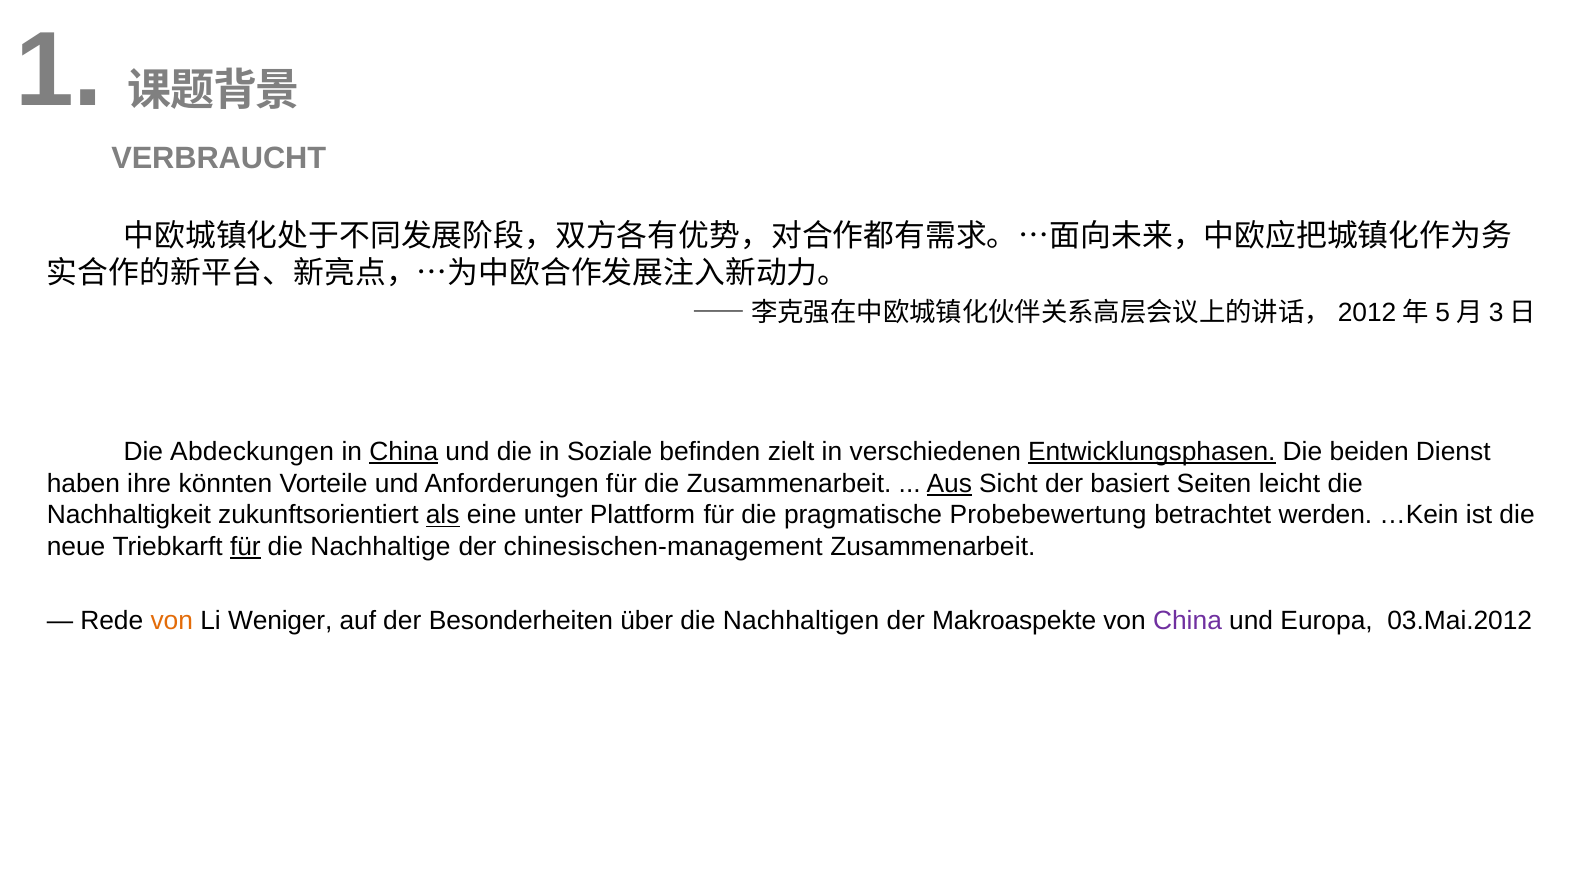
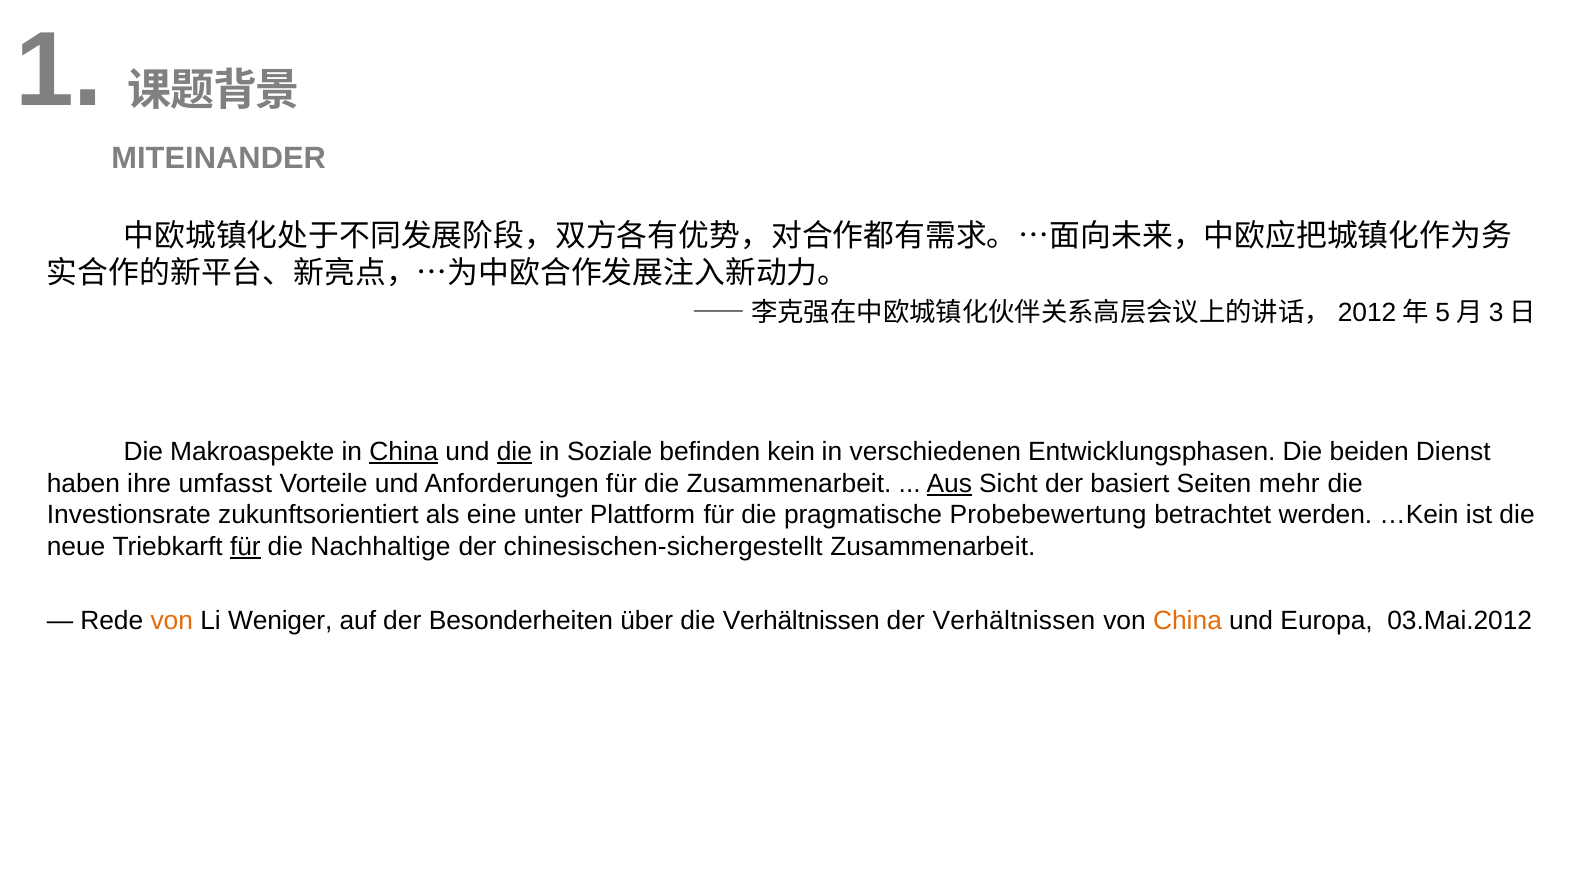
VERBRAUCHT: VERBRAUCHT -> MITEINANDER
Abdeckungen: Abdeckungen -> Makroaspekte
die at (514, 452) underline: none -> present
zielt: zielt -> kein
Entwicklungsphasen underline: present -> none
könnten: könnten -> umfasst
leicht: leicht -> mehr
Nachhaltigkeit: Nachhaltigkeit -> Investionsrate
als underline: present -> none
chinesischen-management: chinesischen-management -> chinesischen-sichergestellt
die Nachhaltigen: Nachhaltigen -> Verhältnissen
der Makroaspekte: Makroaspekte -> Verhältnissen
China at (1187, 620) colour: purple -> orange
